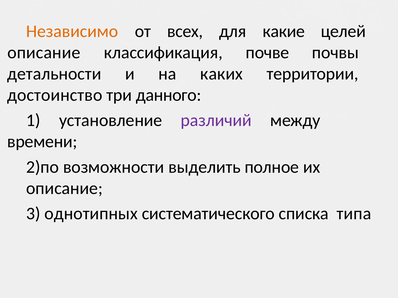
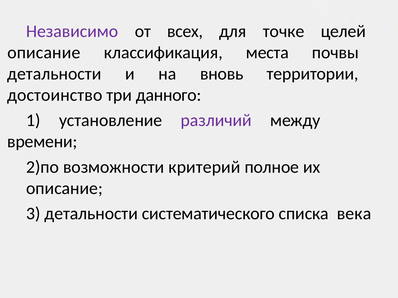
Независимо colour: orange -> purple
какие: какие -> точке
почве: почве -> места
каких: каких -> вновь
выделить: выделить -> критерий
однотипных at (91, 214): однотипных -> детальности
типа: типа -> века
